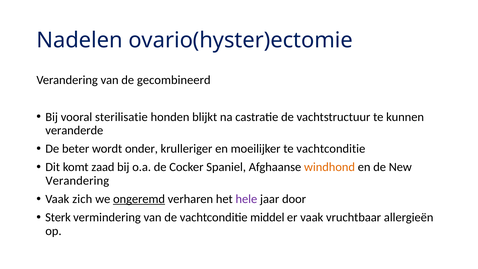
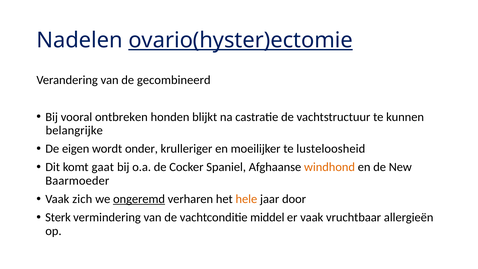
ovario(hyster)ectomie underline: none -> present
sterilisatie: sterilisatie -> ontbreken
veranderde: veranderde -> belangrijke
beter: beter -> eigen
te vachtconditie: vachtconditie -> lusteloosheid
zaad: zaad -> gaat
Verandering at (77, 181): Verandering -> Baarmoeder
hele colour: purple -> orange
